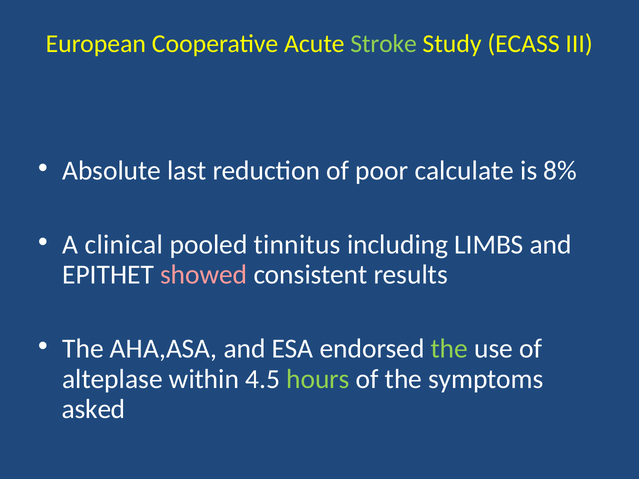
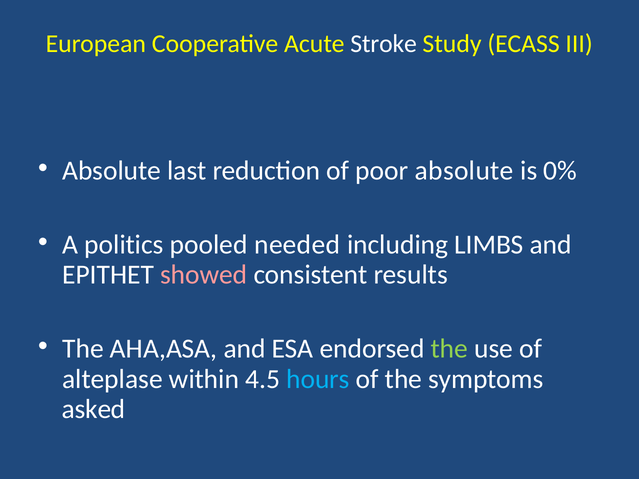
Stroke colour: light green -> white
poor calculate: calculate -> absolute
8%: 8% -> 0%
clinical: clinical -> politics
tinnitus: tinnitus -> needed
hours colour: light green -> light blue
